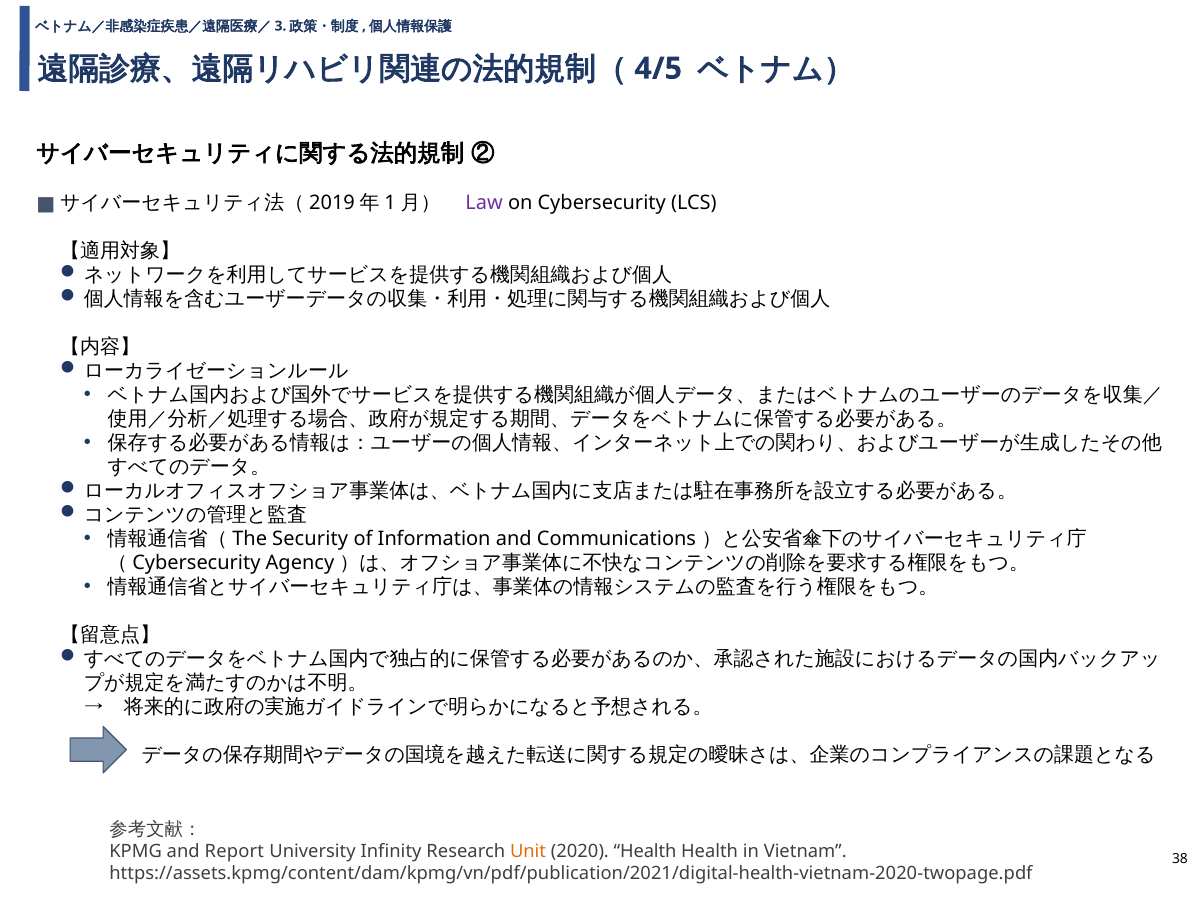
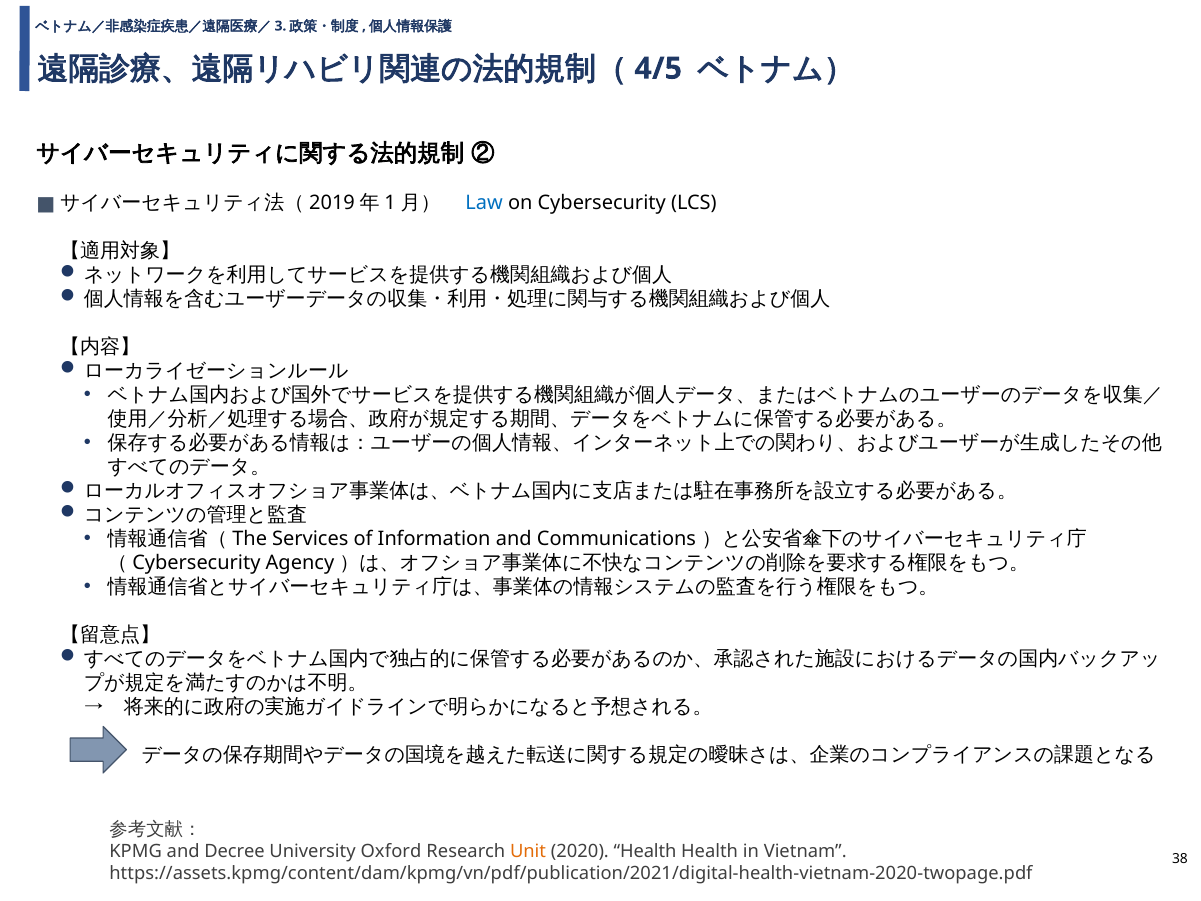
Law colour: purple -> blue
Security: Security -> Services
Report: Report -> Decree
Infinity: Infinity -> Oxford
